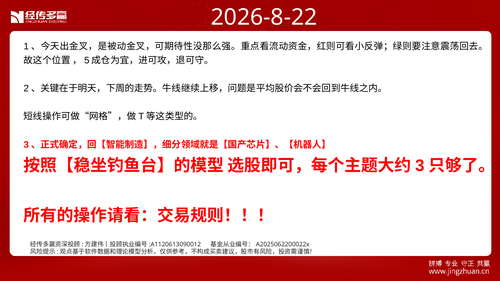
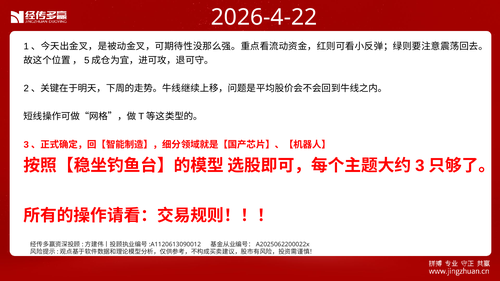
2026-8-22: 2026-8-22 -> 2026-4-22
